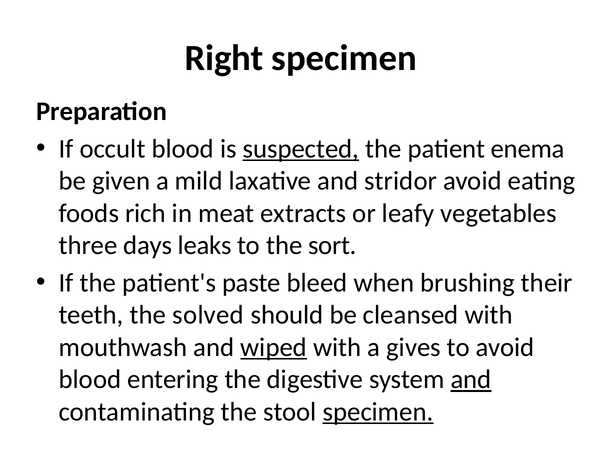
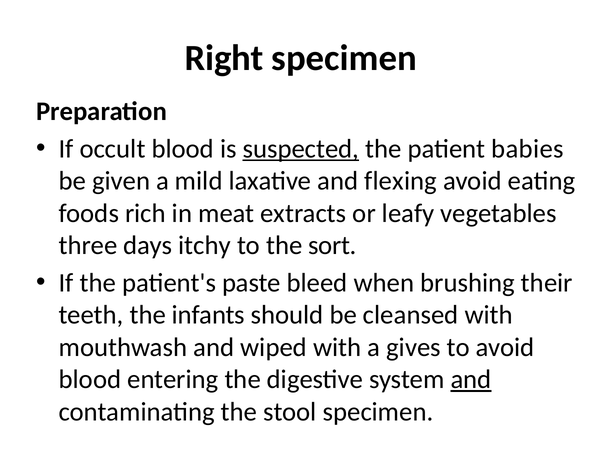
enema: enema -> babies
stridor: stridor -> flexing
leaks: leaks -> itchy
solved: solved -> infants
wiped underline: present -> none
specimen at (378, 411) underline: present -> none
